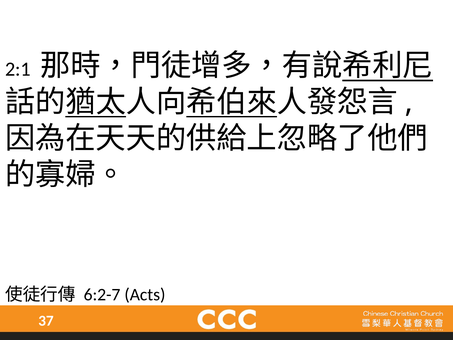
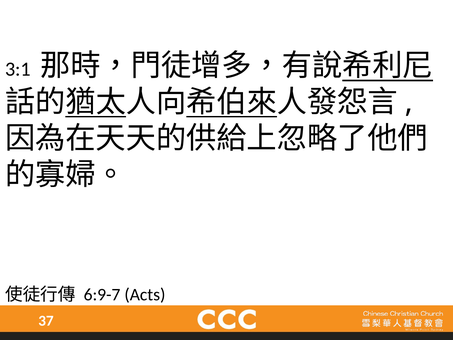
2:1: 2:1 -> 3:1
6:2-7: 6:2-7 -> 6:9-7
